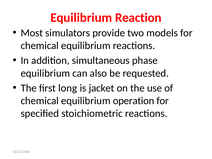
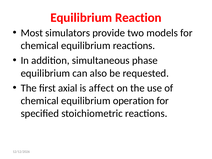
long: long -> axial
jacket: jacket -> affect
